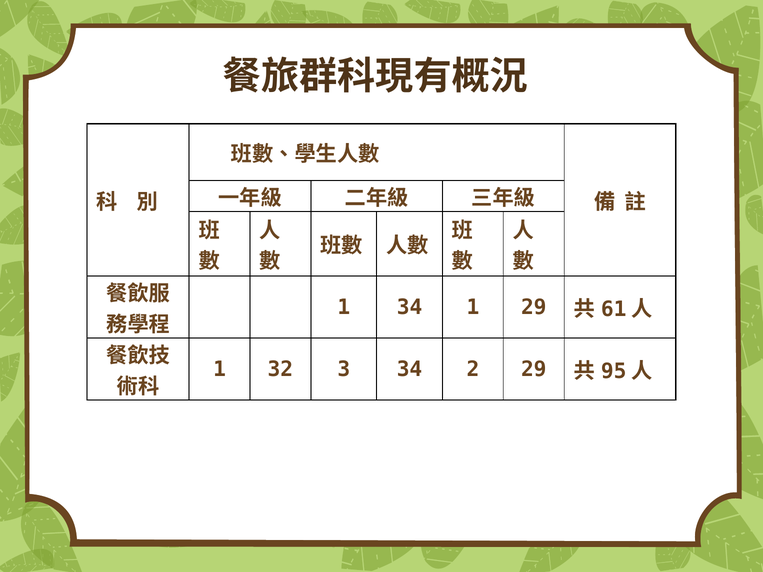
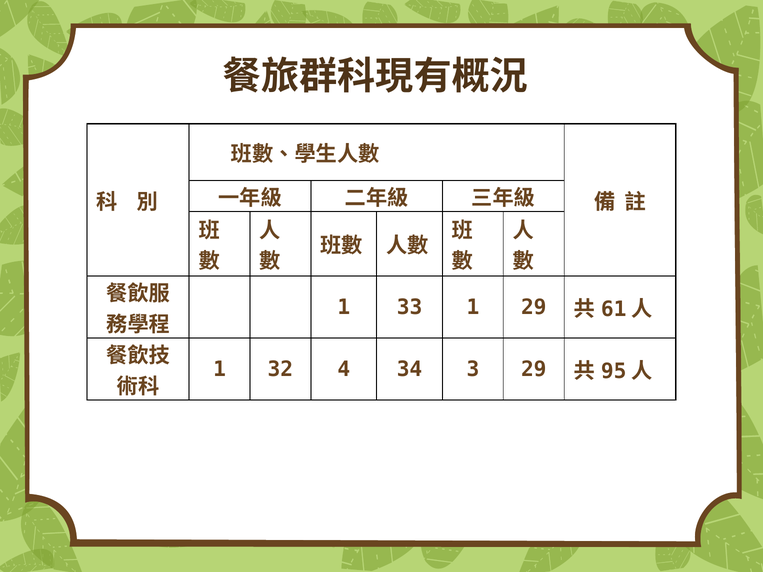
1 34: 34 -> 33
3: 3 -> 4
2: 2 -> 3
